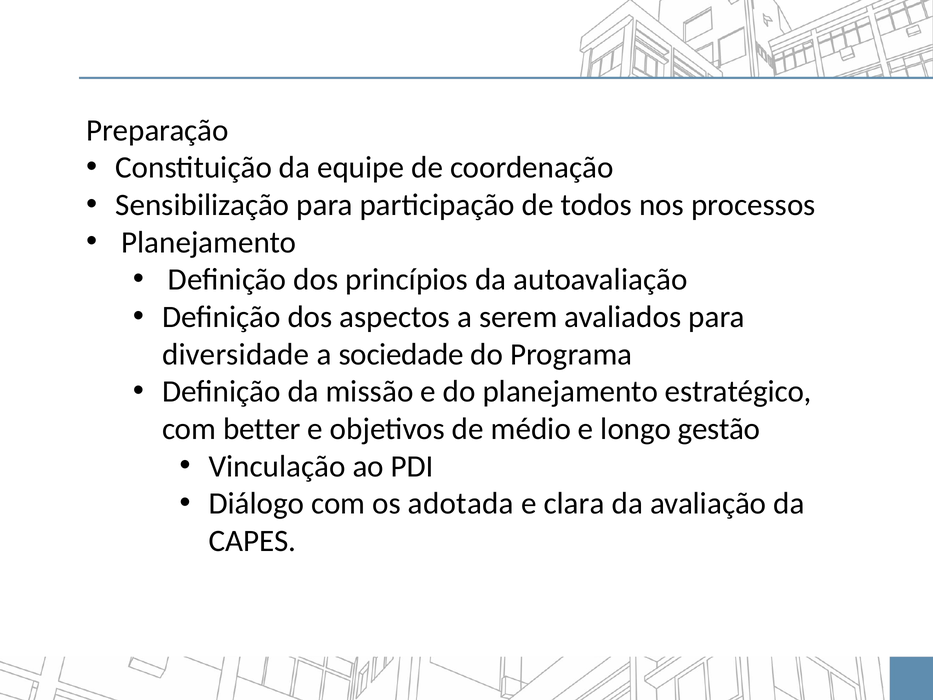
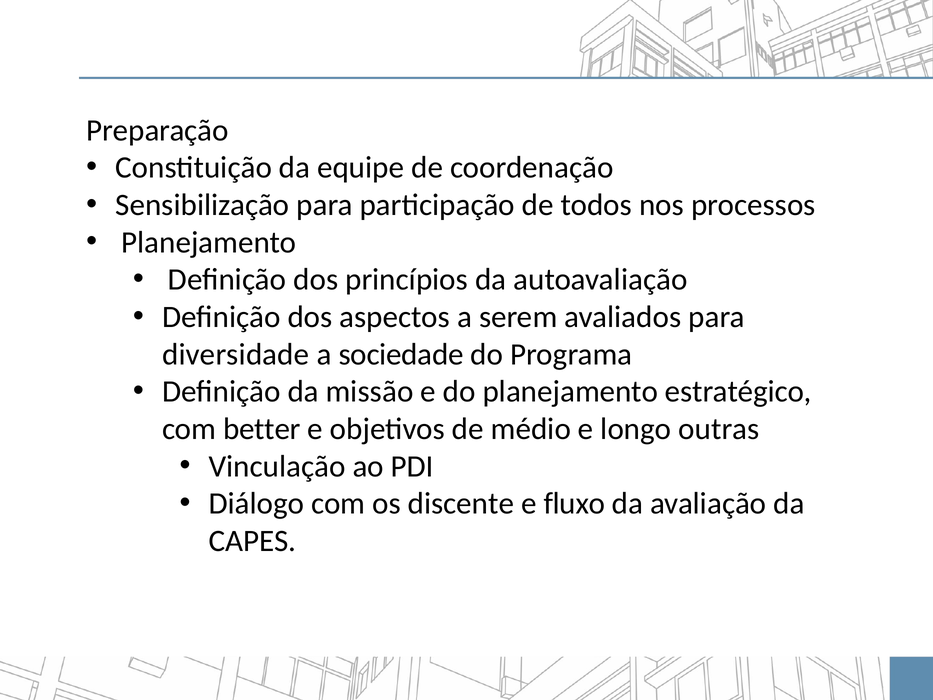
gestão: gestão -> outras
adotada: adotada -> discente
clara: clara -> fluxo
